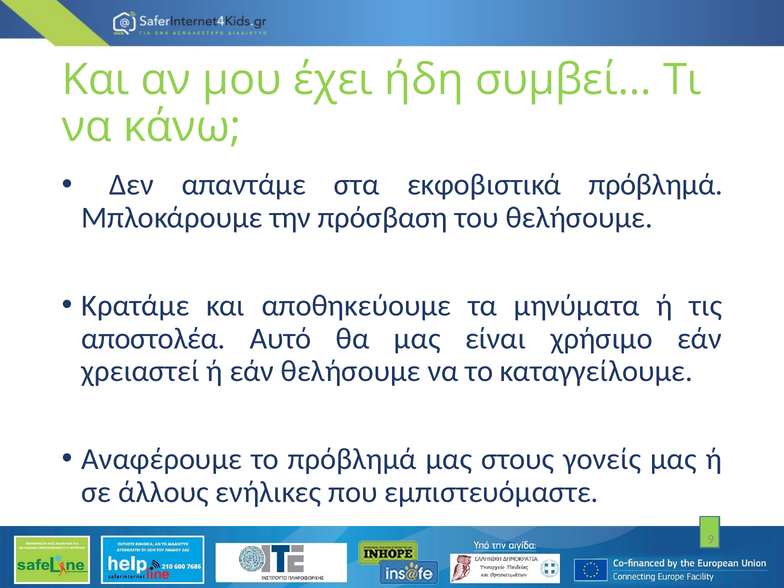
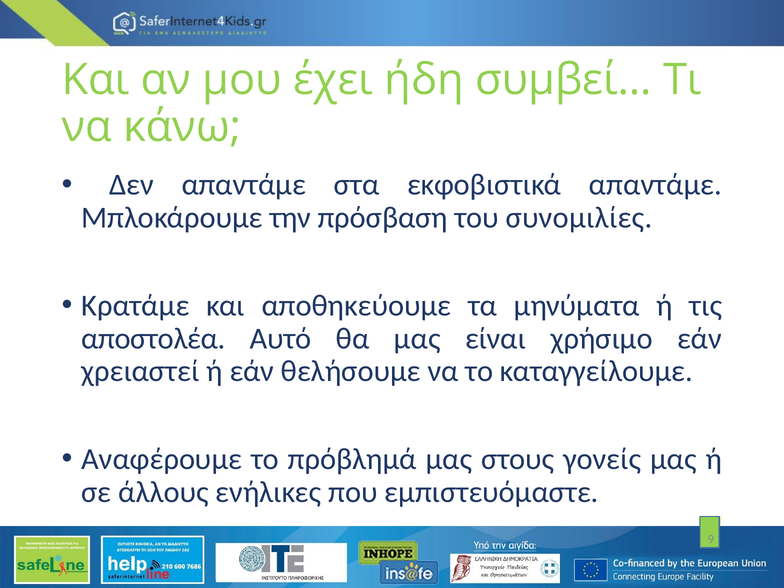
εκφοβιστικά πρόβληµά: πρόβληµά -> απαντάµε
του θελήσουµε: θελήσουµε -> συνοµιλίες
